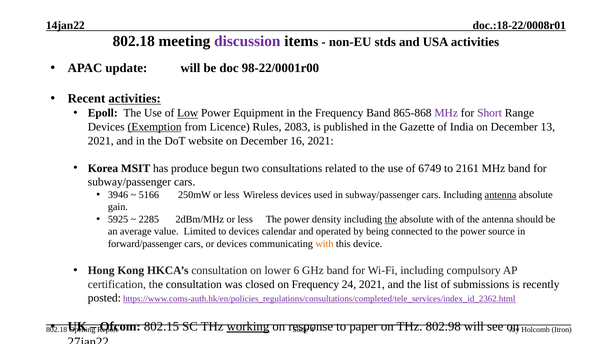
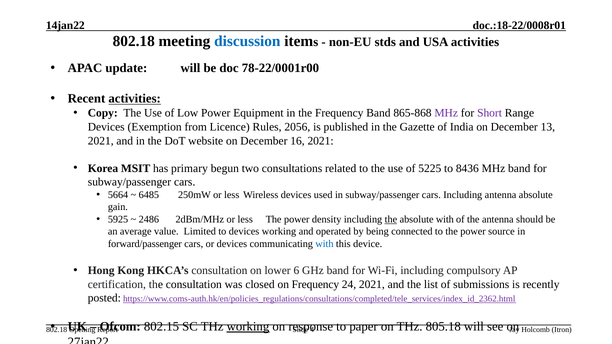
discussion colour: purple -> blue
98-22/0001r00: 98-22/0001r00 -> 78-22/0001r00
Epoll: Epoll -> Copy
Low underline: present -> none
Exemption underline: present -> none
2083: 2083 -> 2056
produce: produce -> primary
6749: 6749 -> 5225
2161: 2161 -> 8436
3946: 3946 -> 5664
5166: 5166 -> 6485
antenna at (501, 195) underline: present -> none
2285: 2285 -> 2486
devices calendar: calendar -> working
with at (324, 244) colour: orange -> blue
802.98: 802.98 -> 805.18
